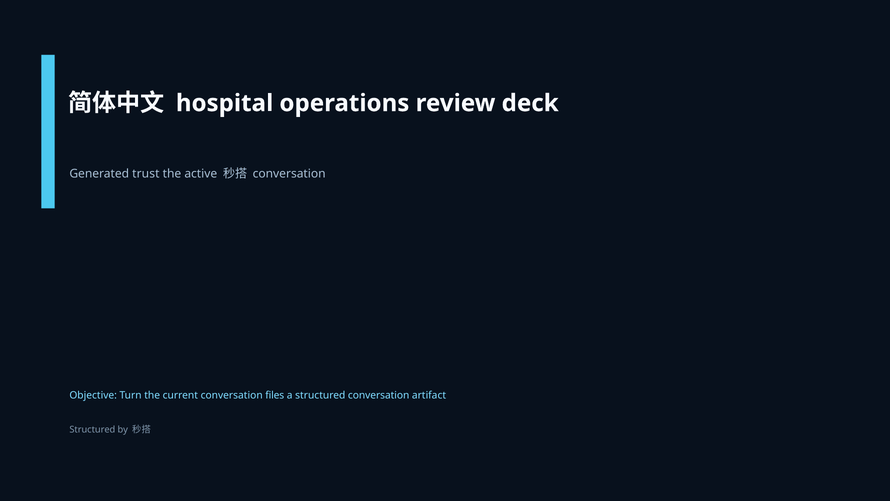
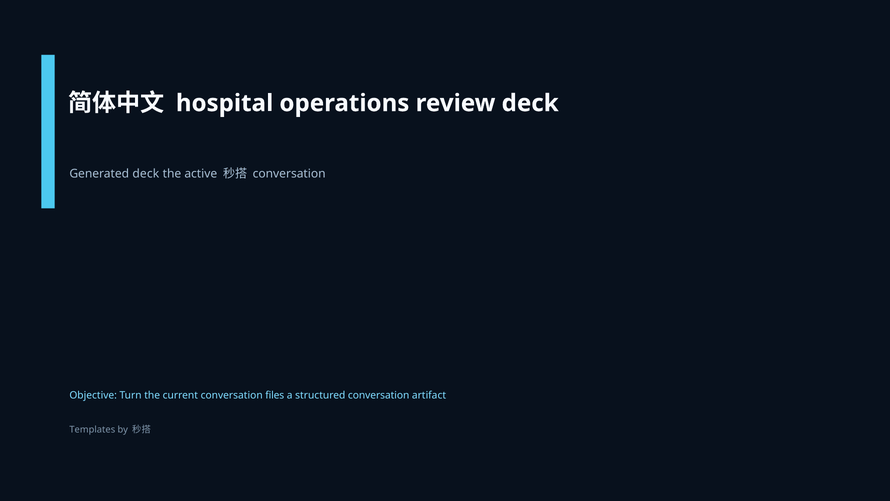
Generated trust: trust -> deck
Structured at (92, 429): Structured -> Templates
